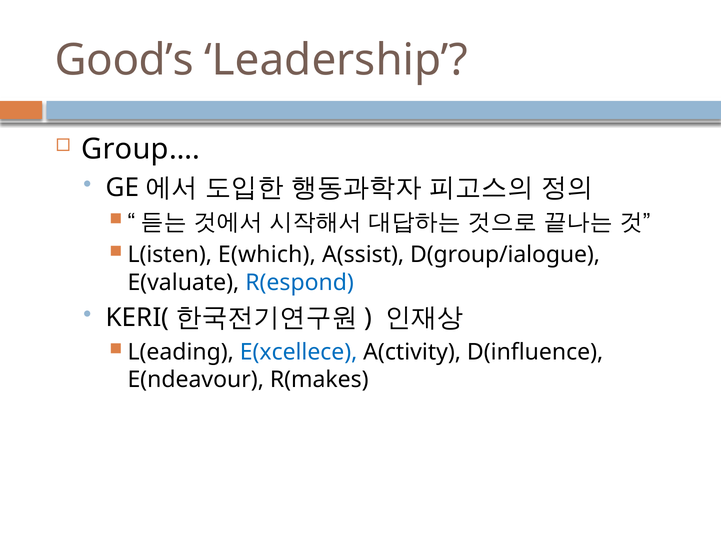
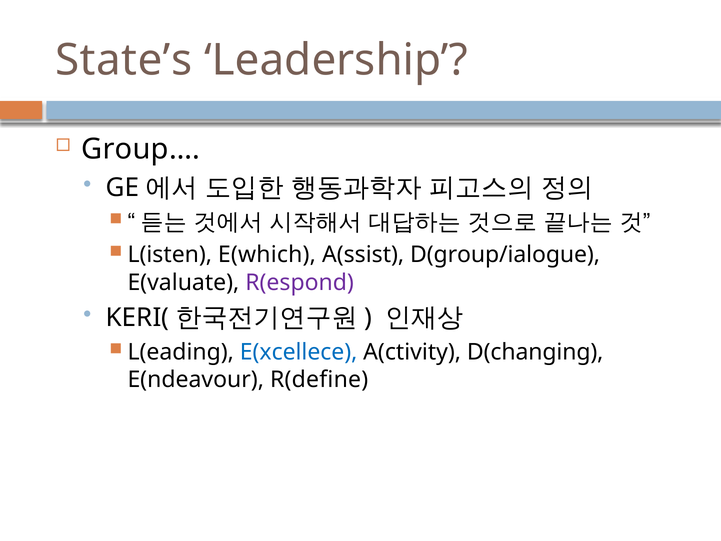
Good’s: Good’s -> State’s
R(espond colour: blue -> purple
D(influence: D(influence -> D(changing
R(makes: R(makes -> R(define
